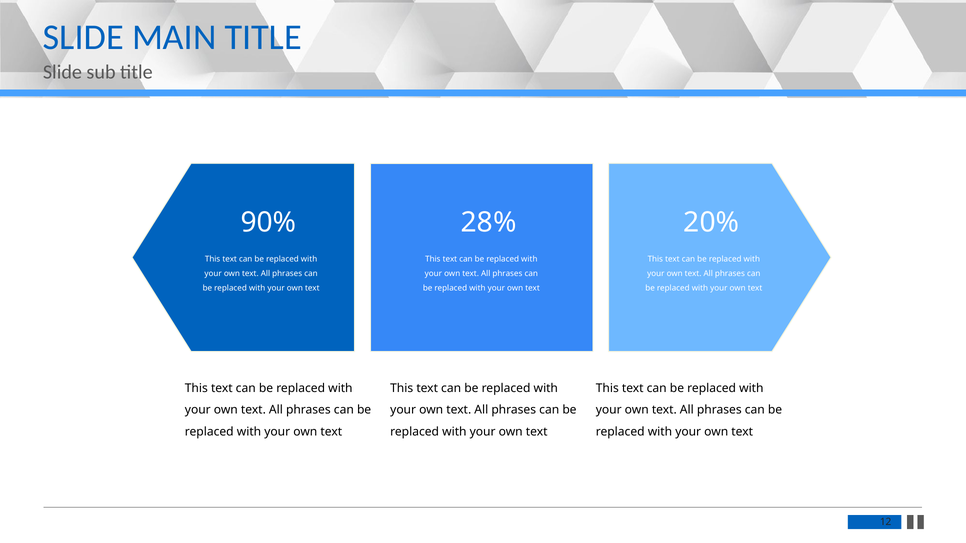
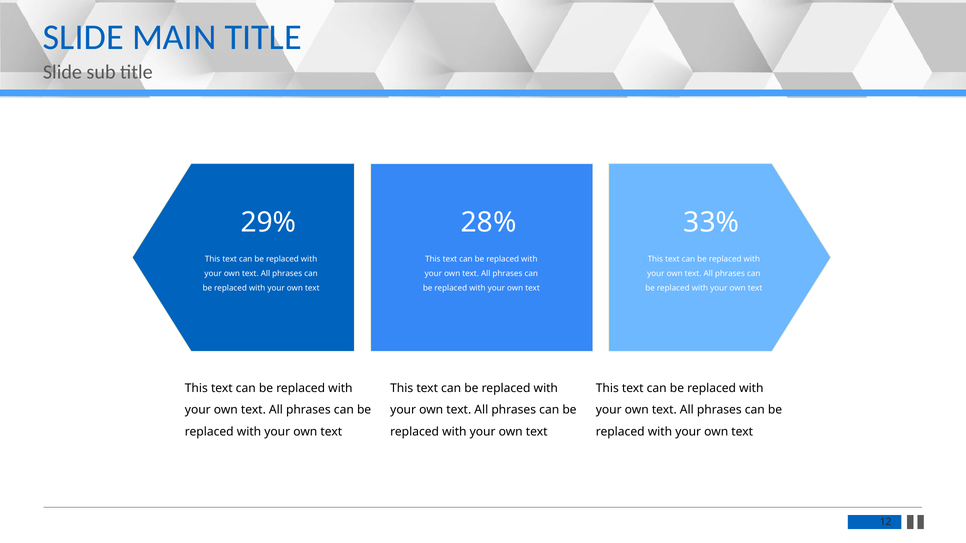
90%: 90% -> 29%
20%: 20% -> 33%
